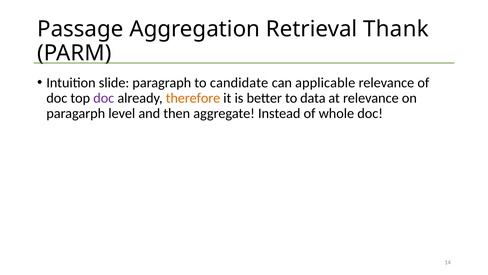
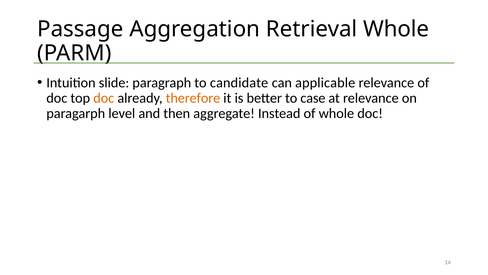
Retrieval Thank: Thank -> Whole
doc at (104, 98) colour: purple -> orange
data: data -> case
